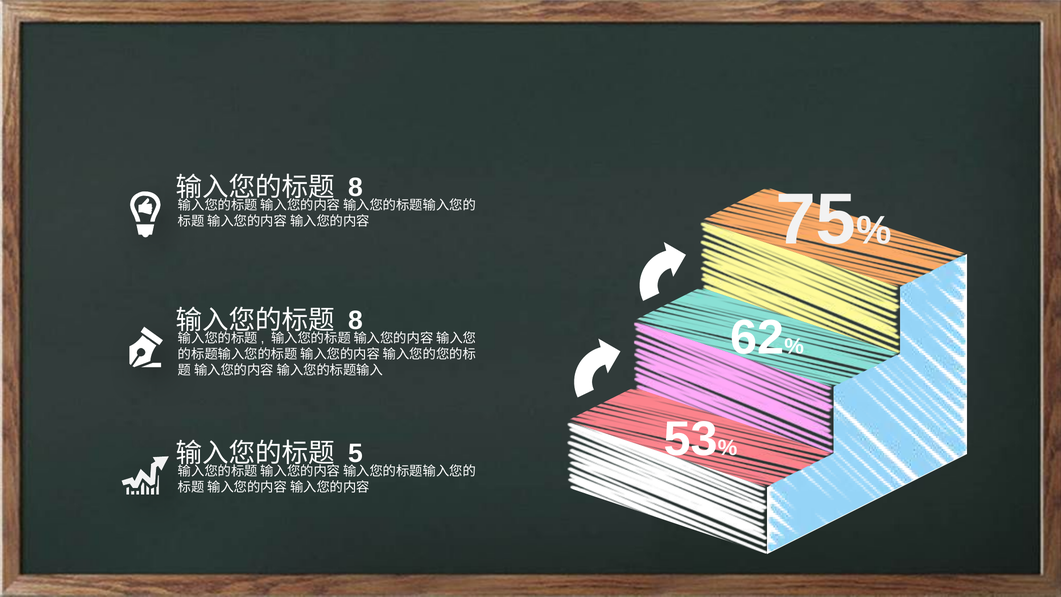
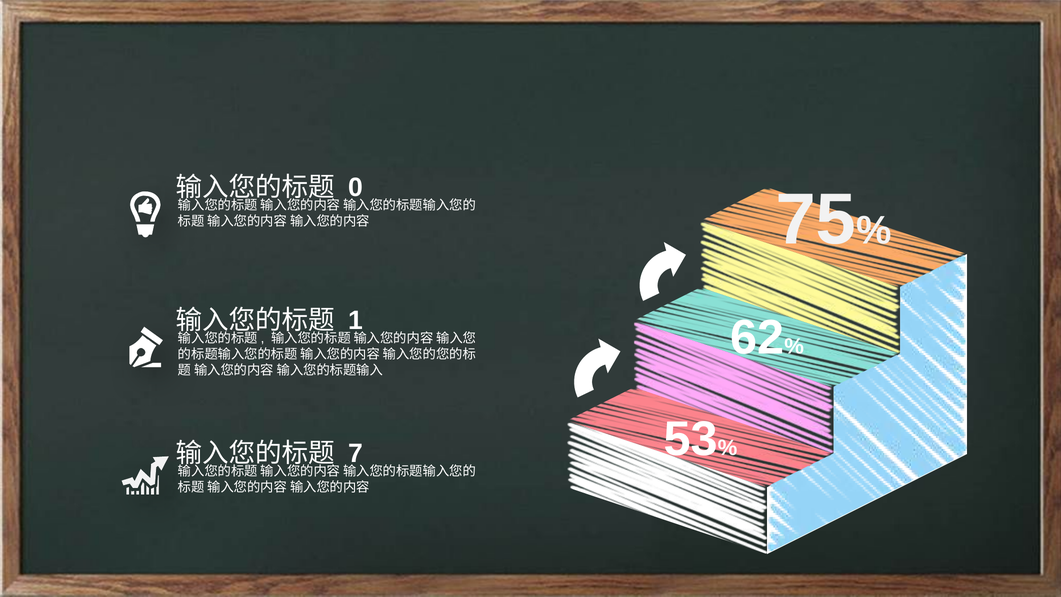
8 at (356, 188): 8 -> 0
8 at (356, 320): 8 -> 1
5: 5 -> 7
